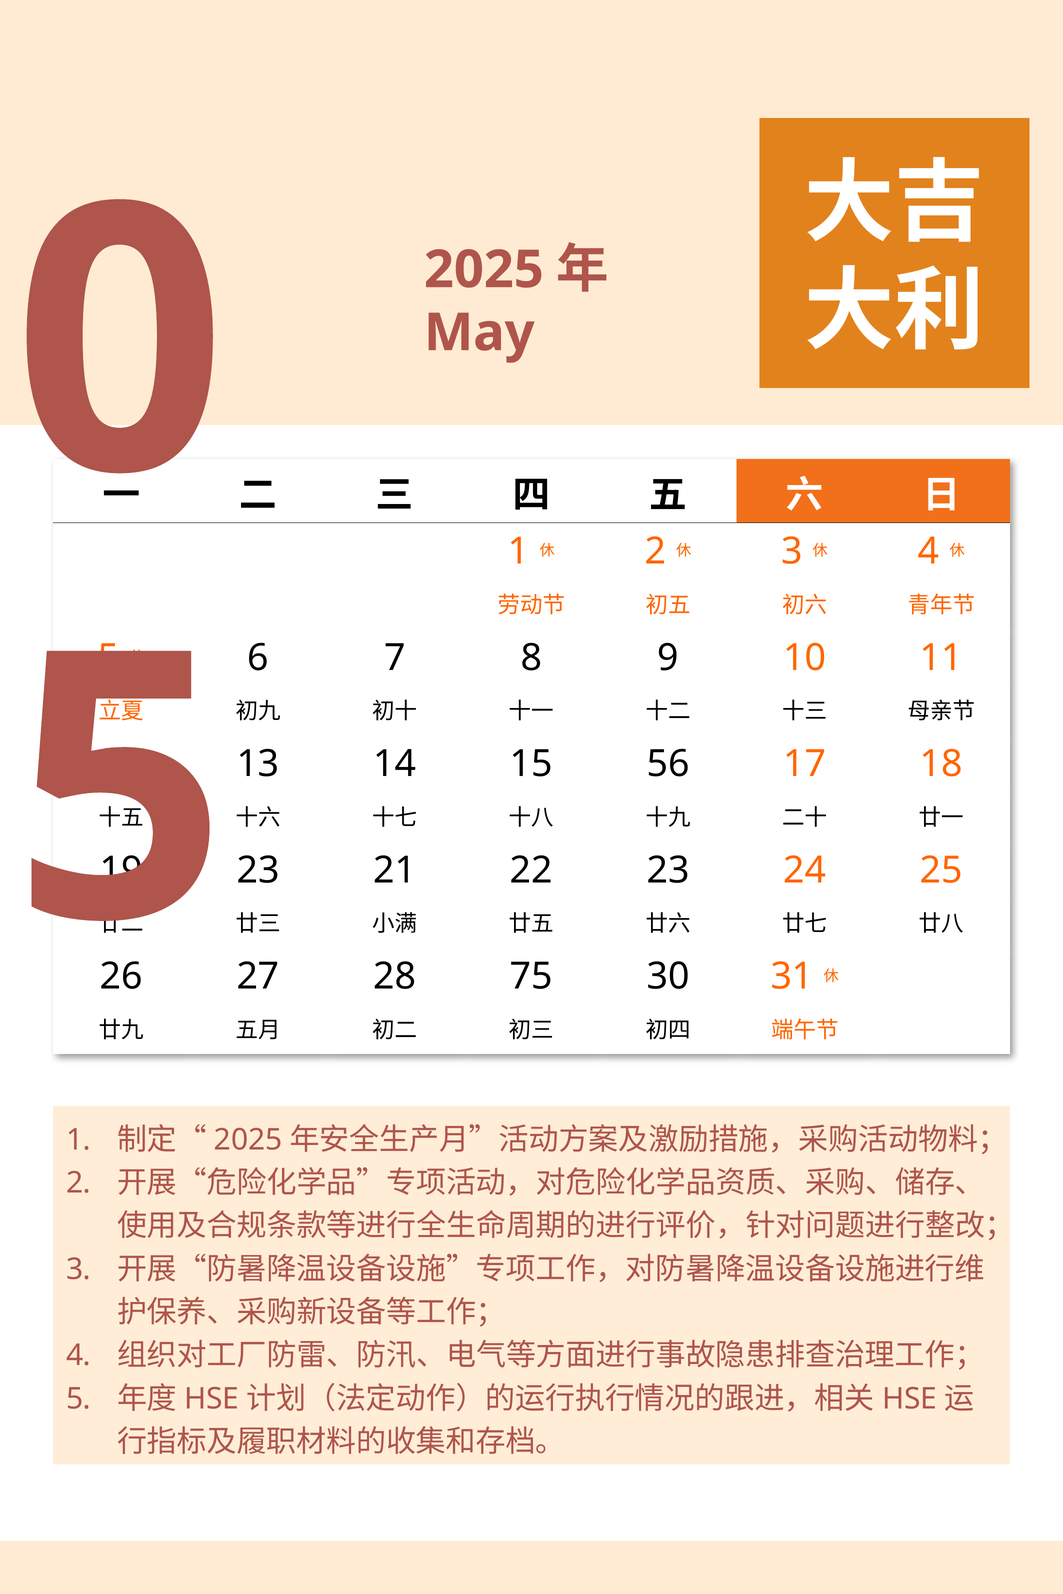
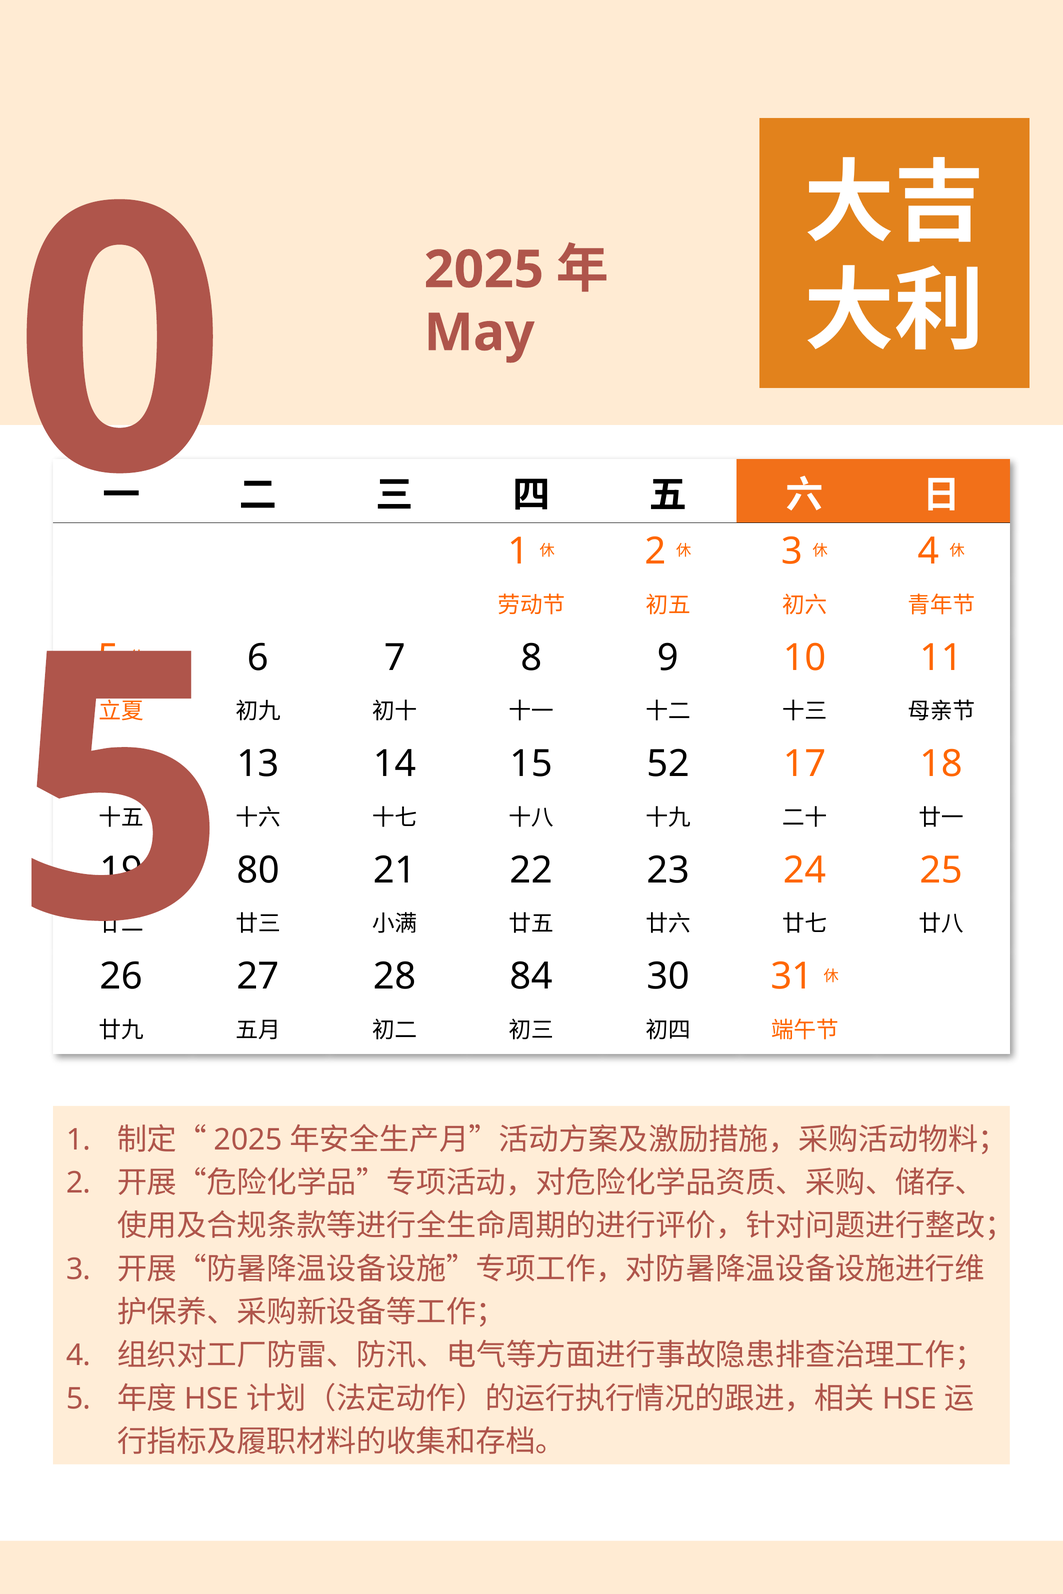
56: 56 -> 52
23 at (258, 871): 23 -> 80
75: 75 -> 84
